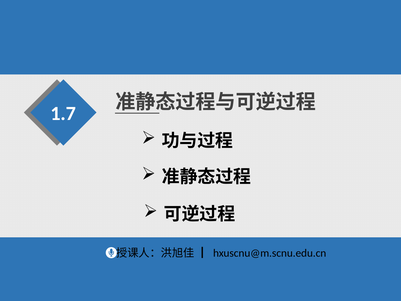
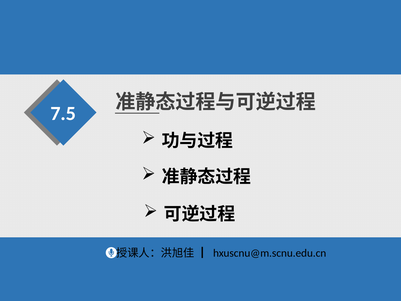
1.7: 1.7 -> 7.5
